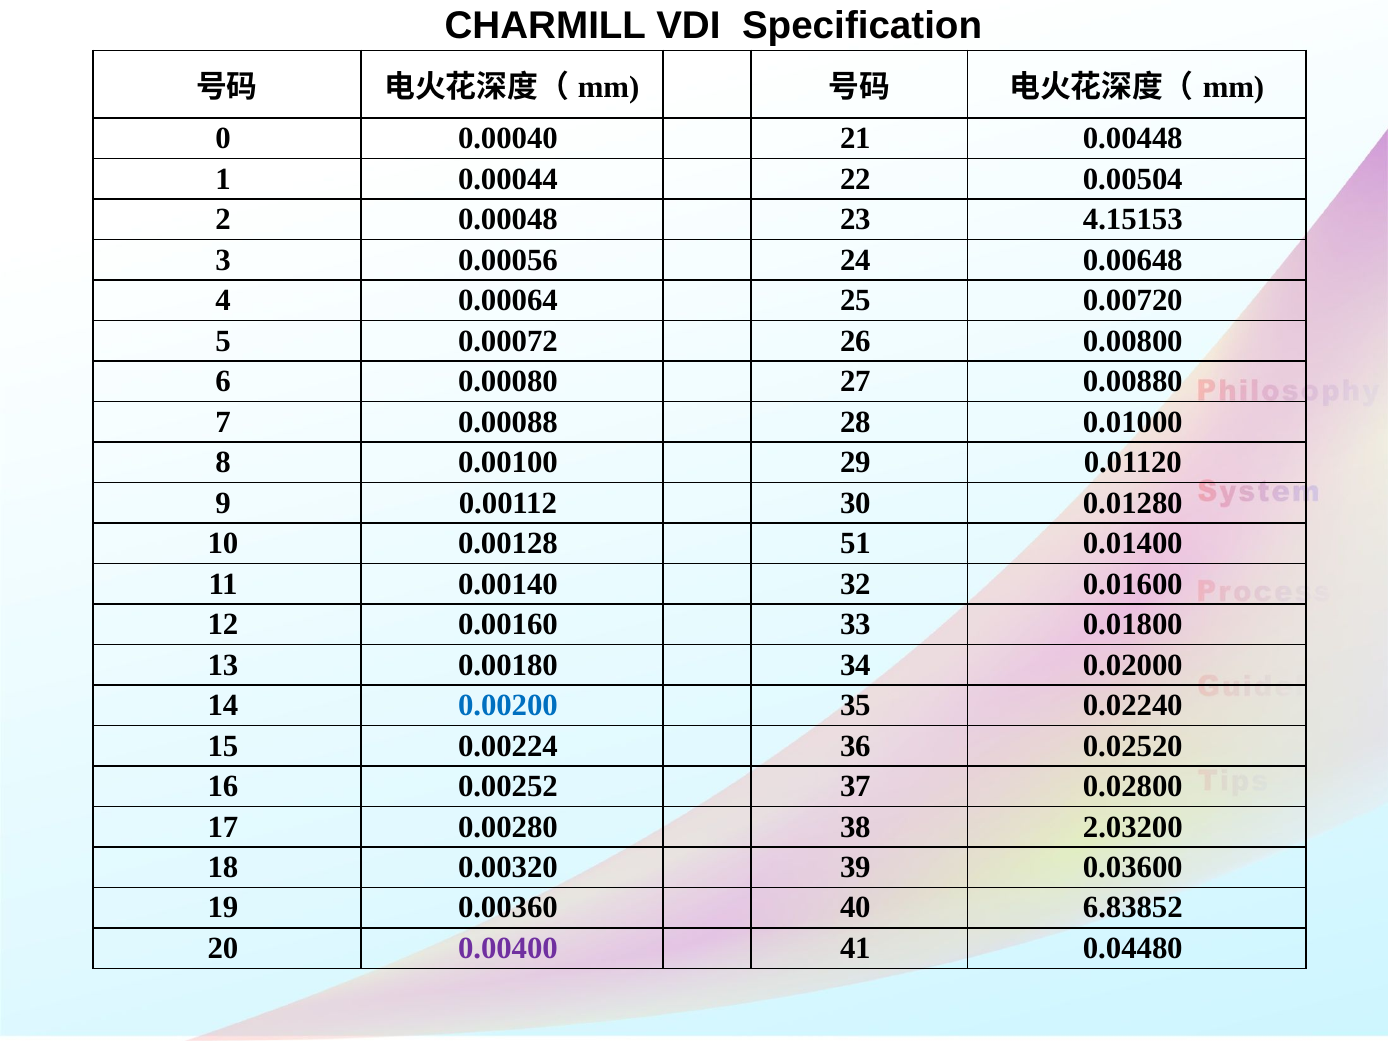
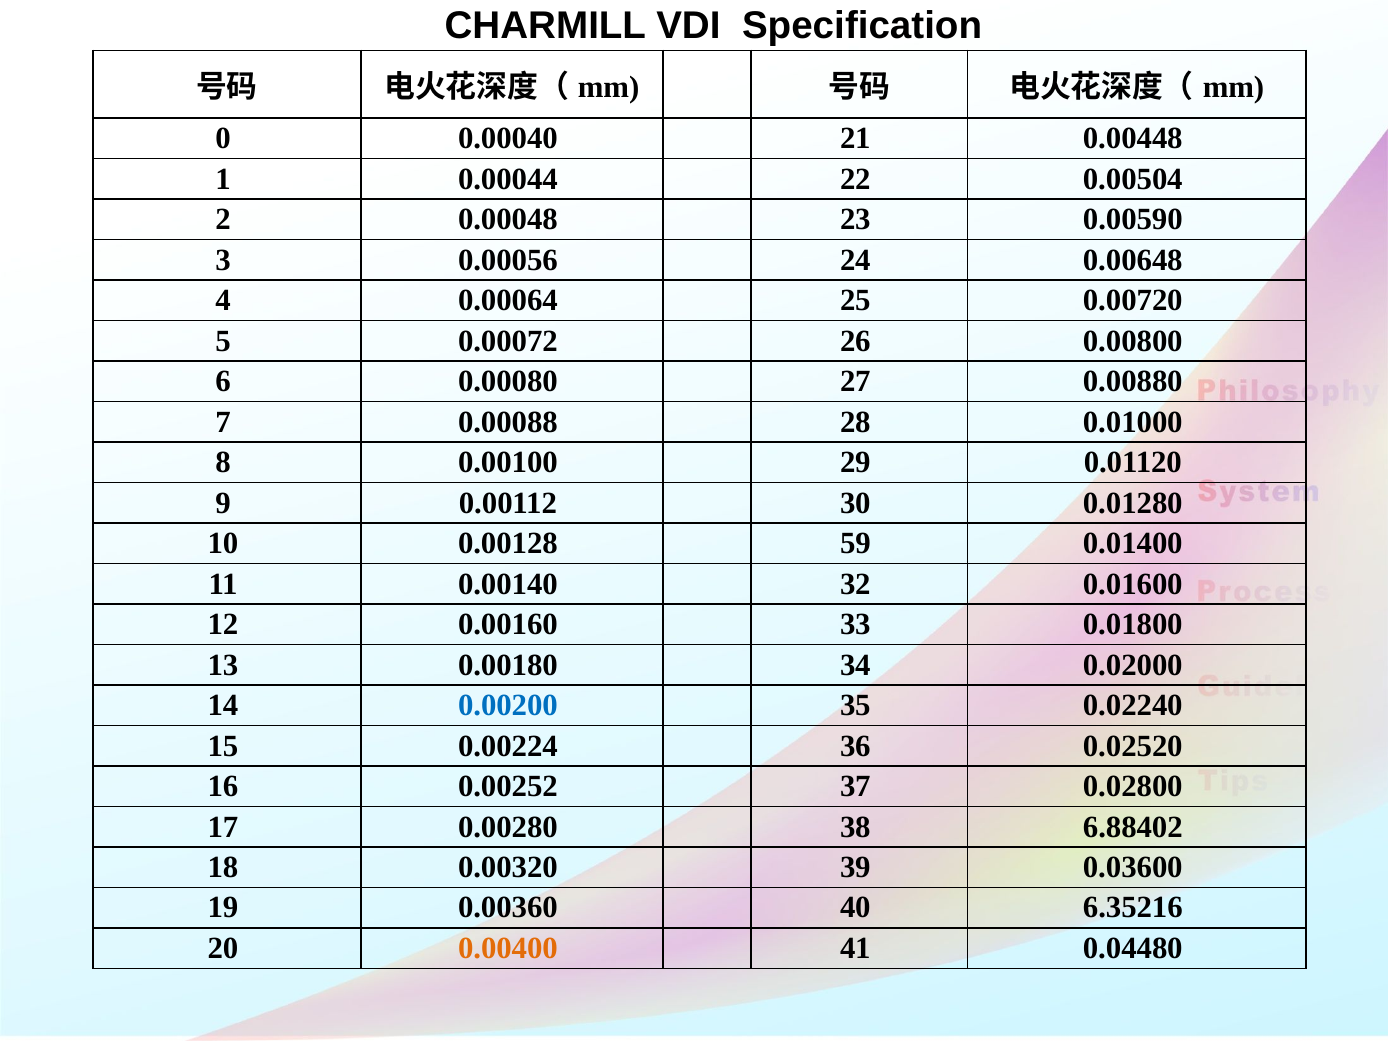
4.15153: 4.15153 -> 0.00590
51: 51 -> 59
2.03200: 2.03200 -> 6.88402
6.83852: 6.83852 -> 6.35216
0.00400 colour: purple -> orange
